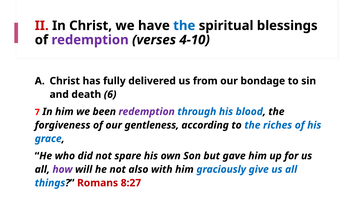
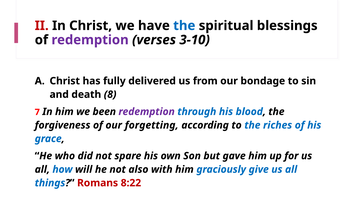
4-10: 4-10 -> 3-10
6: 6 -> 8
gentleness: gentleness -> forgetting
how colour: purple -> blue
8:27: 8:27 -> 8:22
